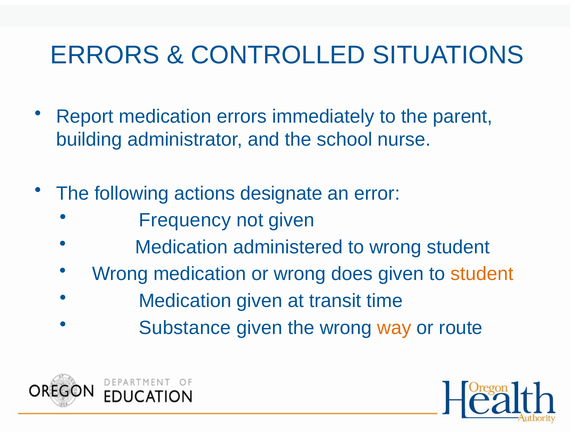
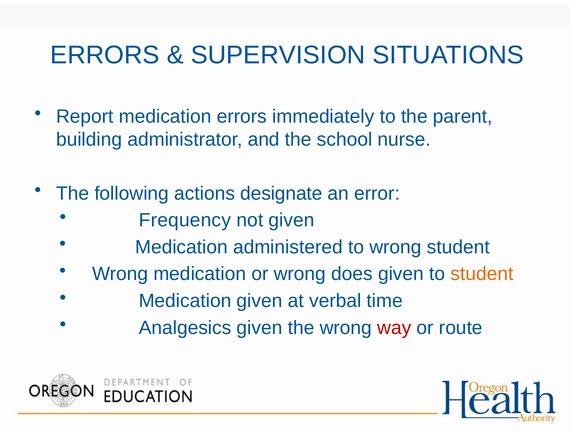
CONTROLLED: CONTROLLED -> SUPERVISION
transit: transit -> verbal
Substance: Substance -> Analgesics
way colour: orange -> red
